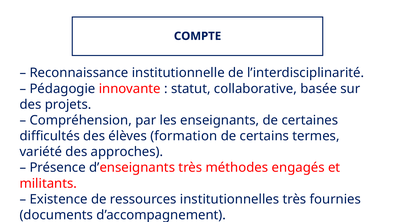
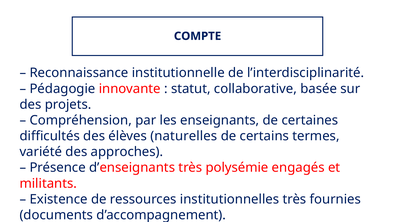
formation: formation -> naturelles
méthodes: méthodes -> polysémie
